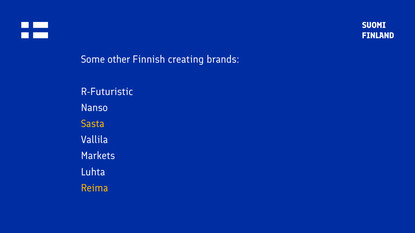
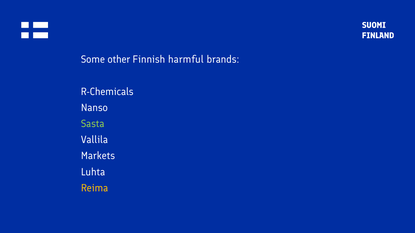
creating: creating -> harmful
R-Futuristic: R-Futuristic -> R-Chemicals
Sasta colour: yellow -> light green
